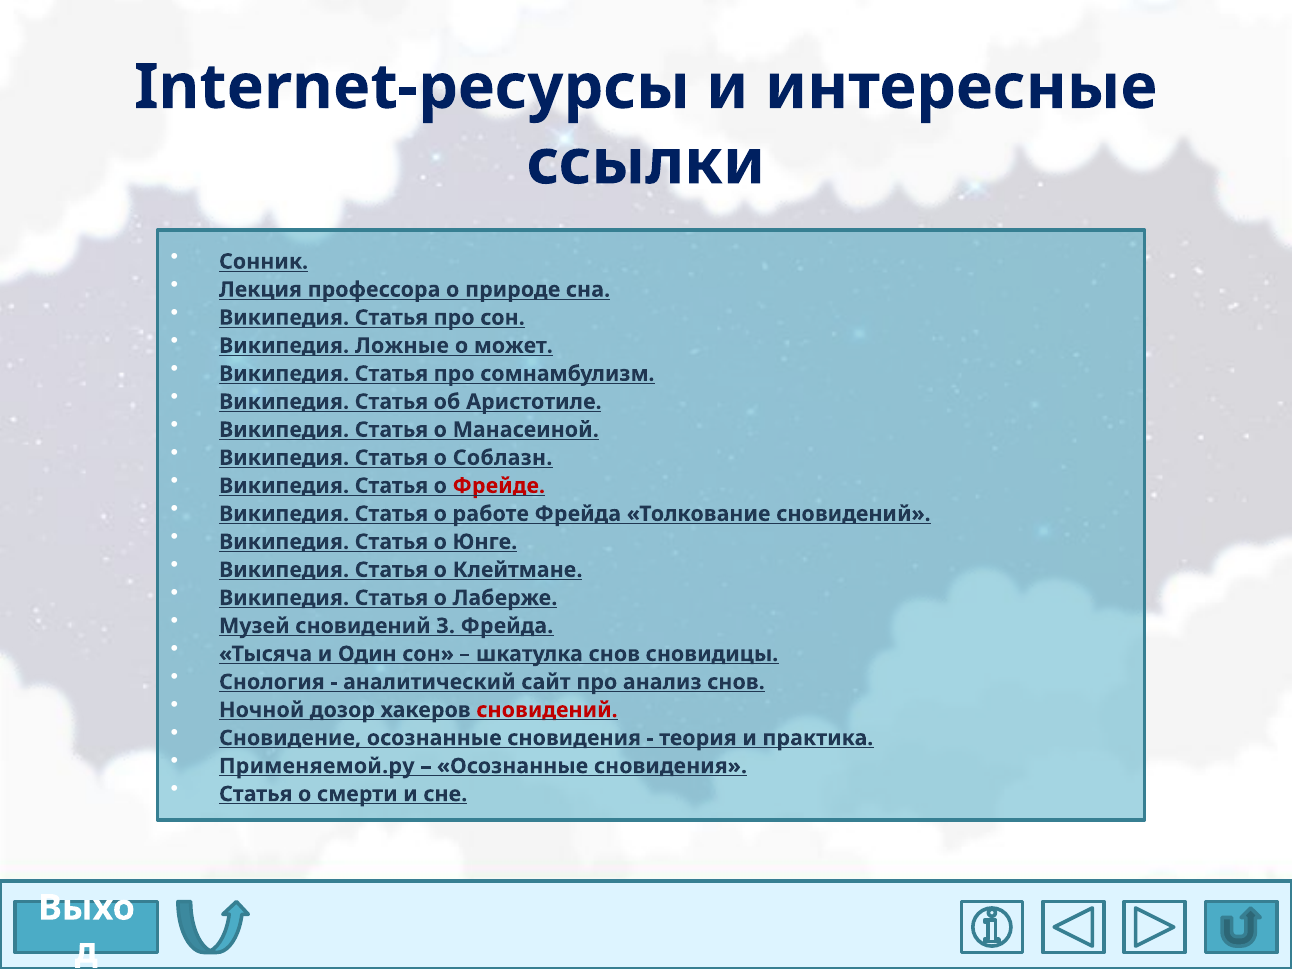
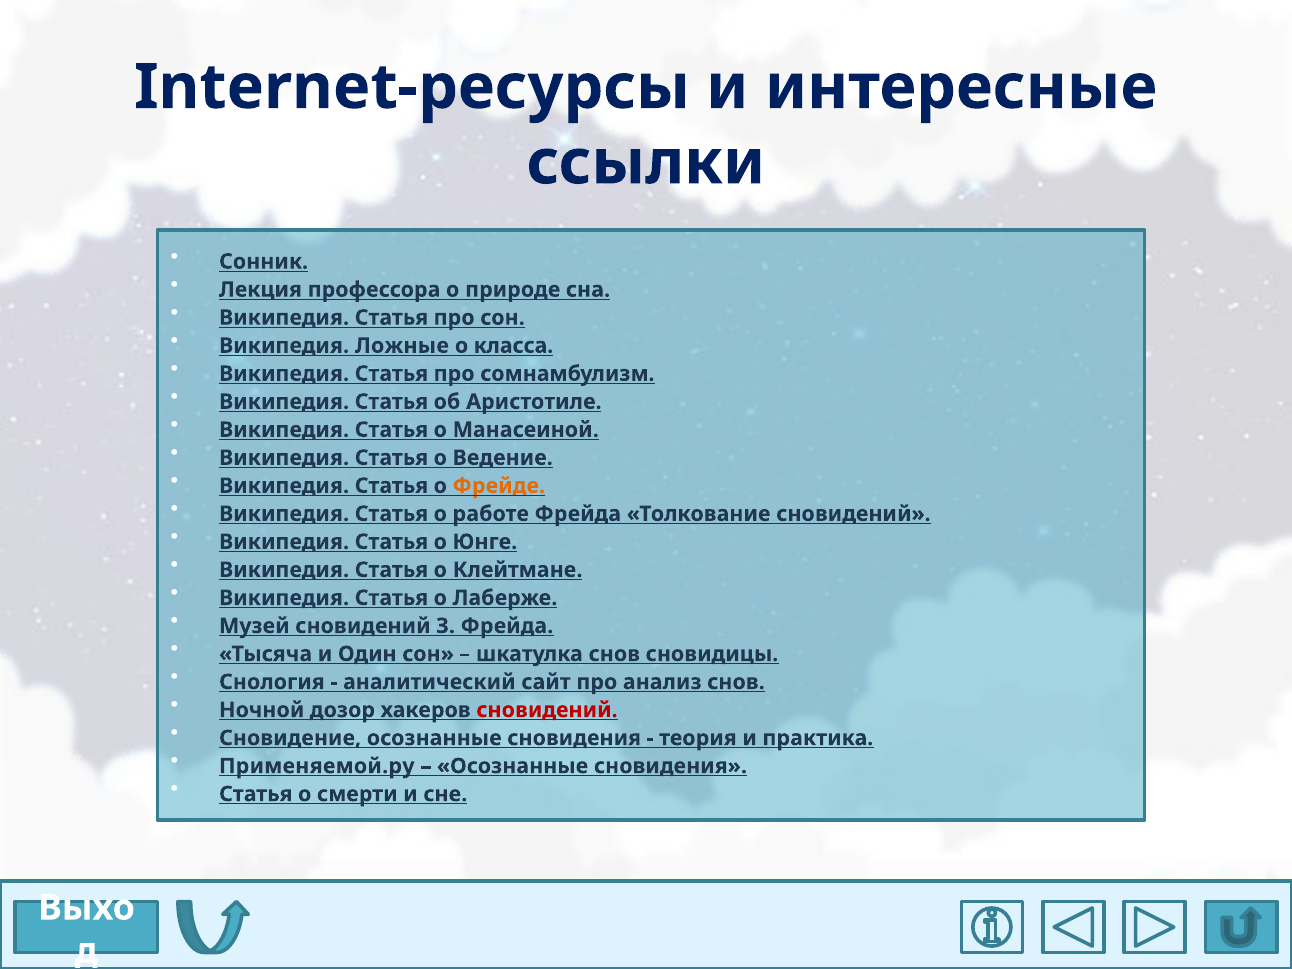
может: может -> класса
Соблазн: Соблазн -> Ведение
Фрейде colour: red -> orange
